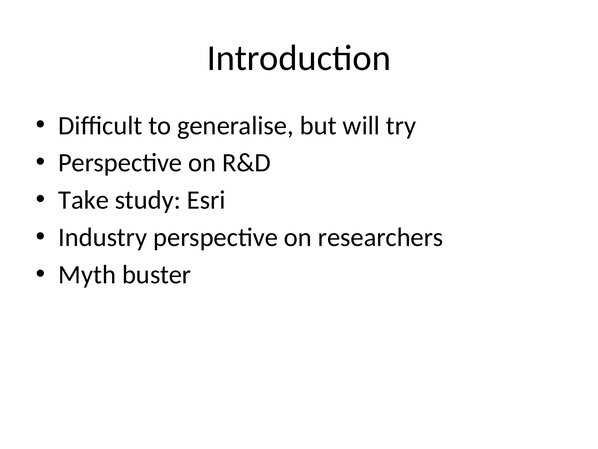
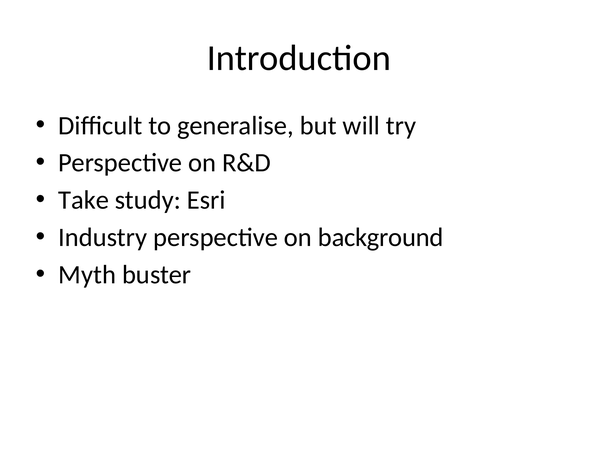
researchers: researchers -> background
